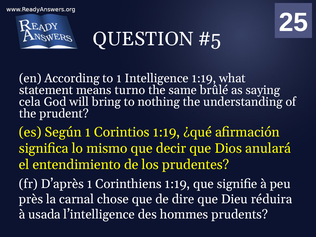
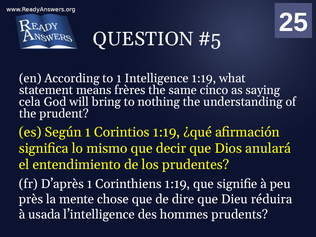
turno: turno -> frères
brûlé: brûlé -> cinco
carnal: carnal -> mente
